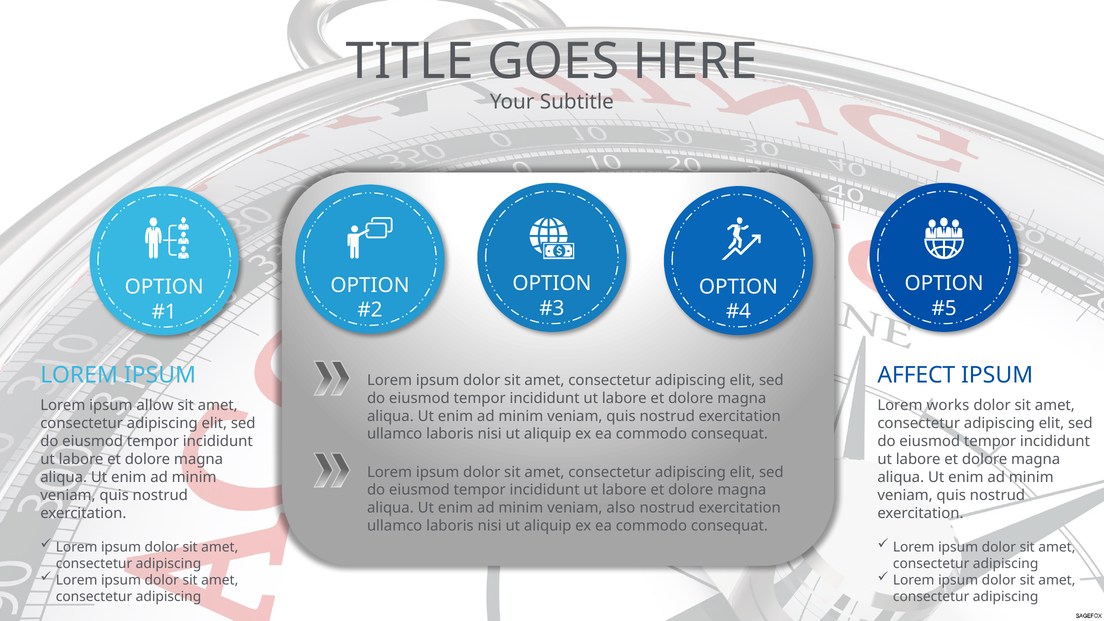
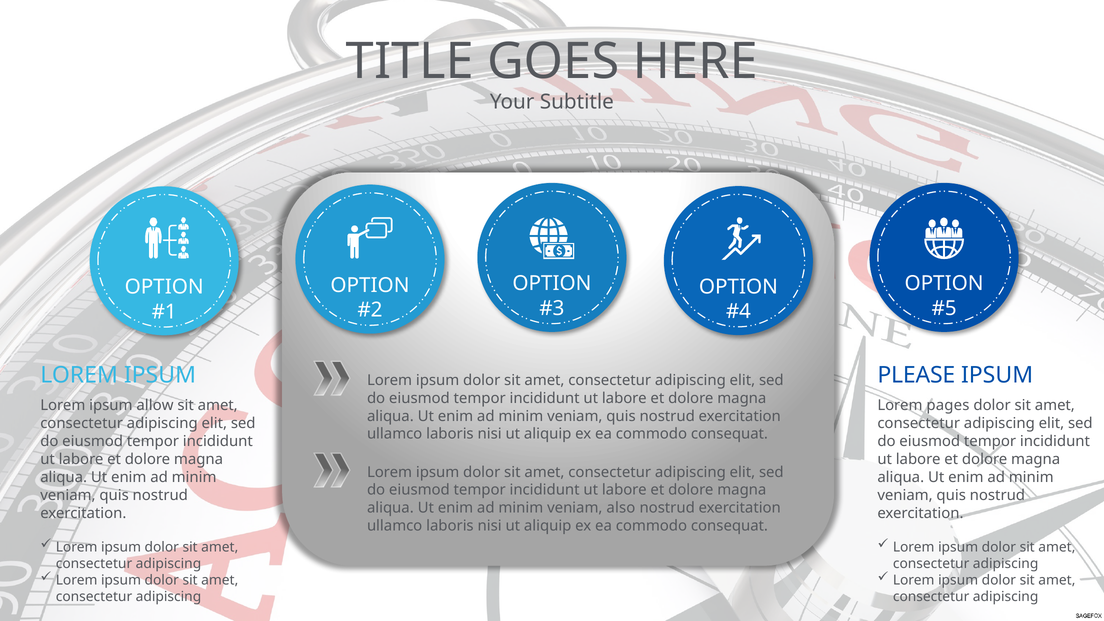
AFFECT: AFFECT -> PLEASE
works: works -> pages
